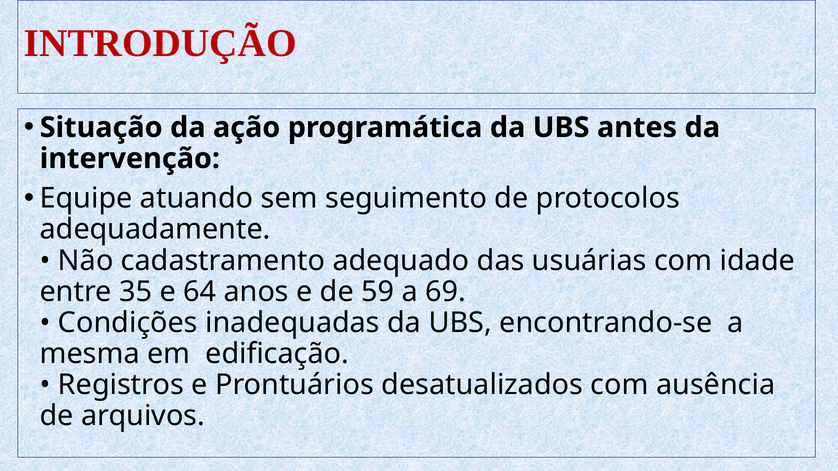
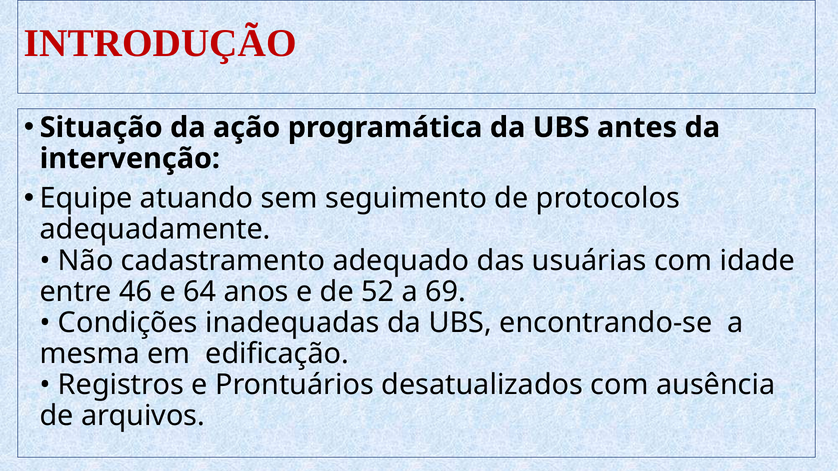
35: 35 -> 46
59: 59 -> 52
